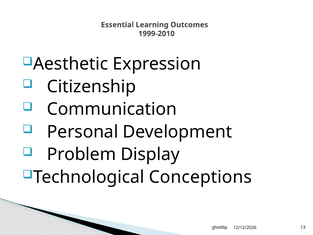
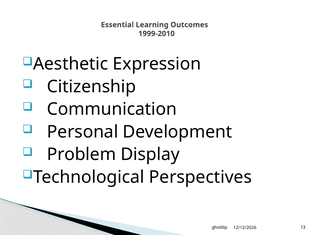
Conceptions: Conceptions -> Perspectives
